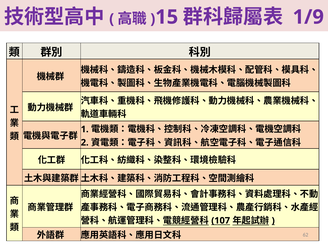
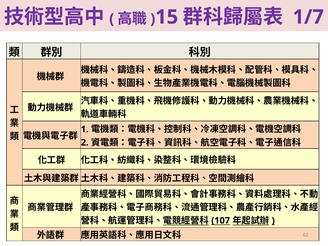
1/9: 1/9 -> 1/7
